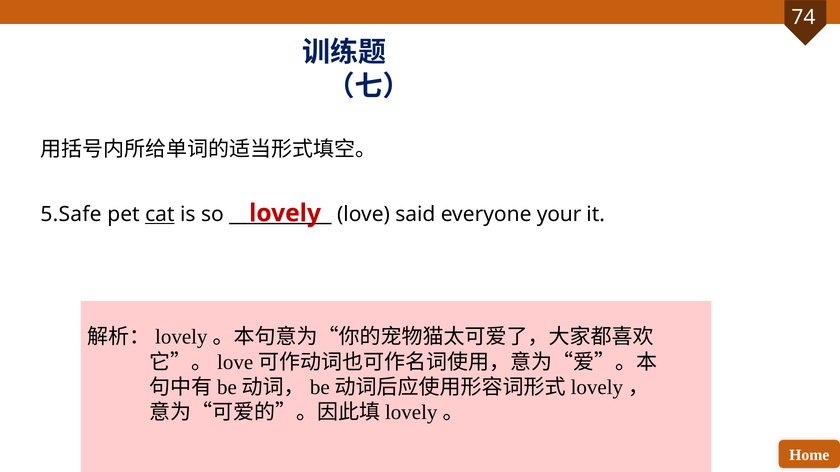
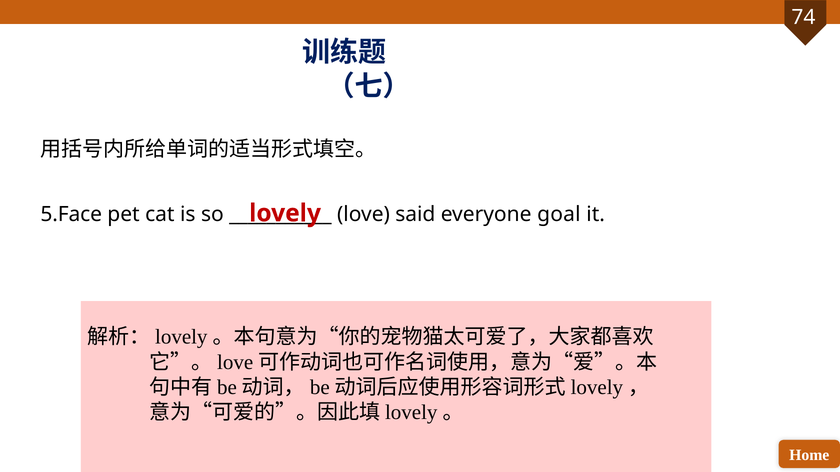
5.Safe: 5.Safe -> 5.Face
cat underline: present -> none
your: your -> goal
